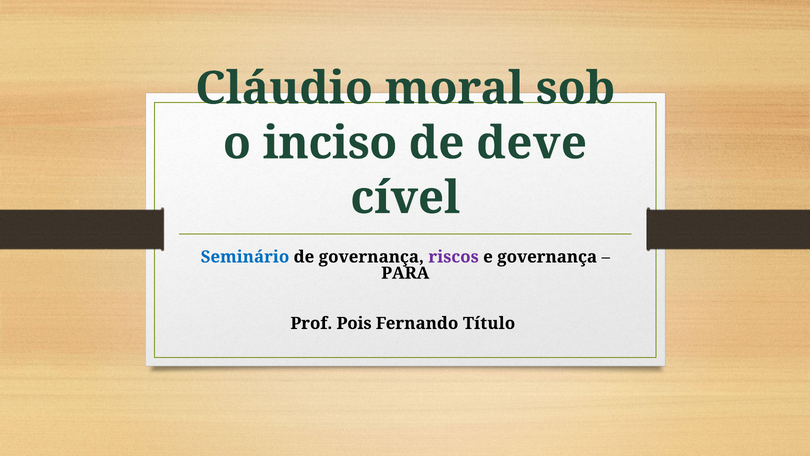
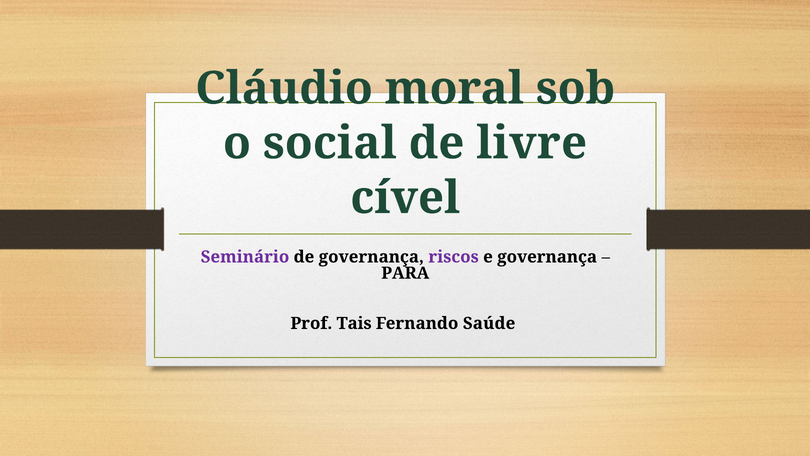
inciso: inciso -> social
deve: deve -> livre
Seminário colour: blue -> purple
Pois: Pois -> Tais
Título: Título -> Saúde
